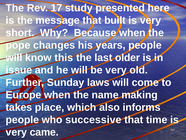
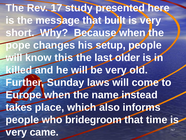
years: years -> setup
issue: issue -> killed
making: making -> instead
successive: successive -> bridegroom
